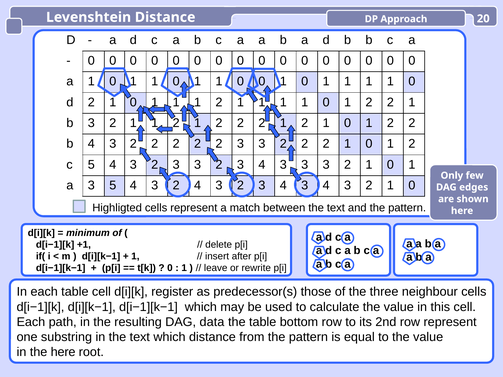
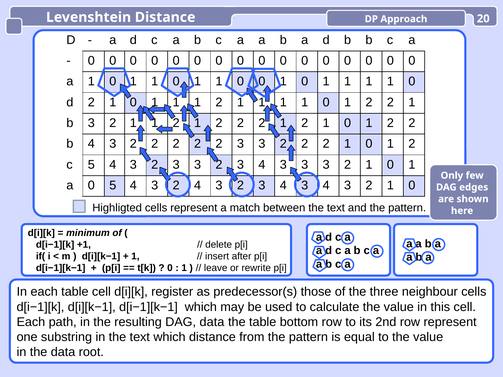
a 3: 3 -> 0
the here: here -> data
